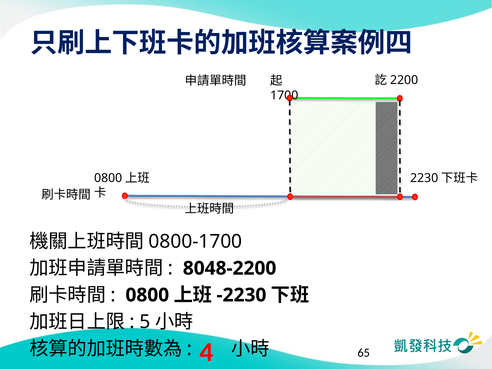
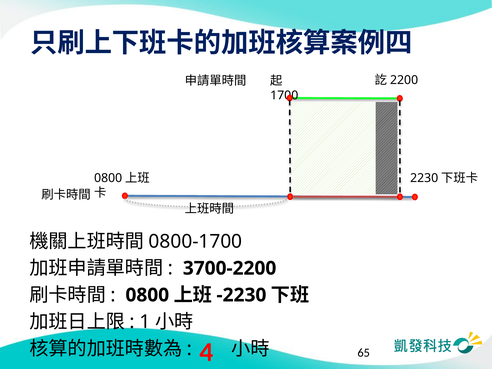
8048-2200: 8048-2200 -> 3700-2200
5: 5 -> 1
